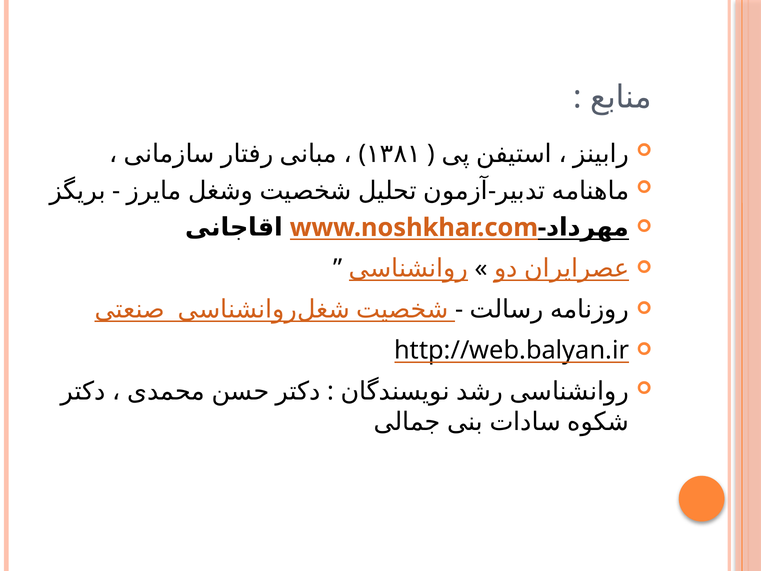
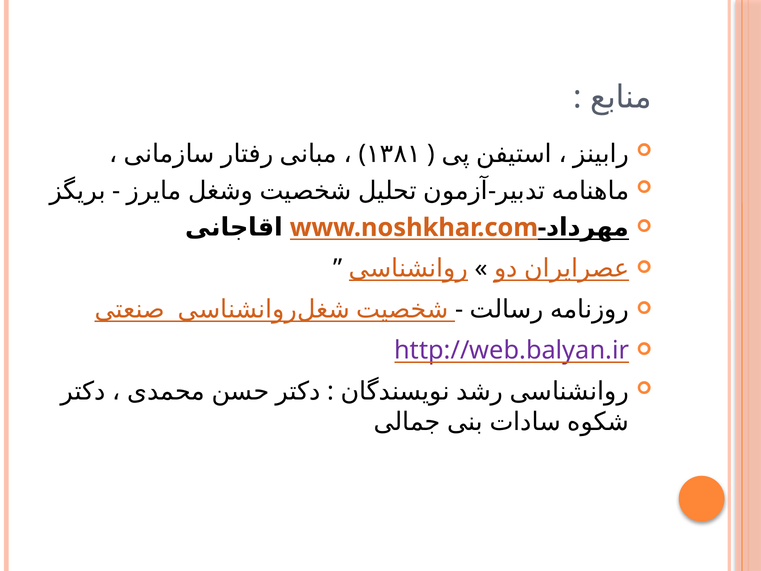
http://web.balyan.ir colour: black -> purple
